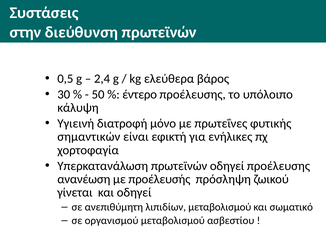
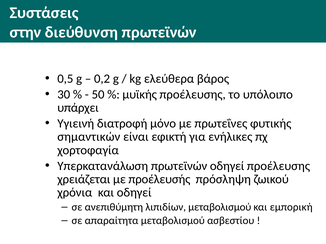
2,4: 2,4 -> 0,2
έντερο: έντερο -> μυϊκής
κάλυψη: κάλυψη -> υπάρχει
ανανέωση: ανανέωση -> χρειάζεται
γίνεται: γίνεται -> χρόνια
σωματικό: σωματικό -> εμπορική
οργανισμού: οργανισμού -> απαραίτητα
